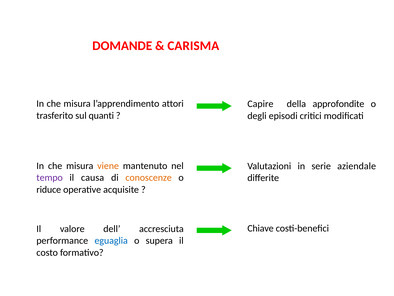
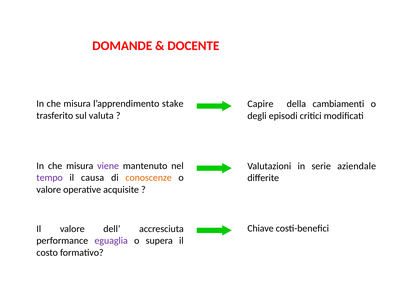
CARISMA: CARISMA -> DOCENTE
attori: attori -> stake
approfondite: approfondite -> cambiamenti
quanti: quanti -> valuta
viene colour: orange -> purple
riduce at (49, 189): riduce -> valore
eguaglia colour: blue -> purple
